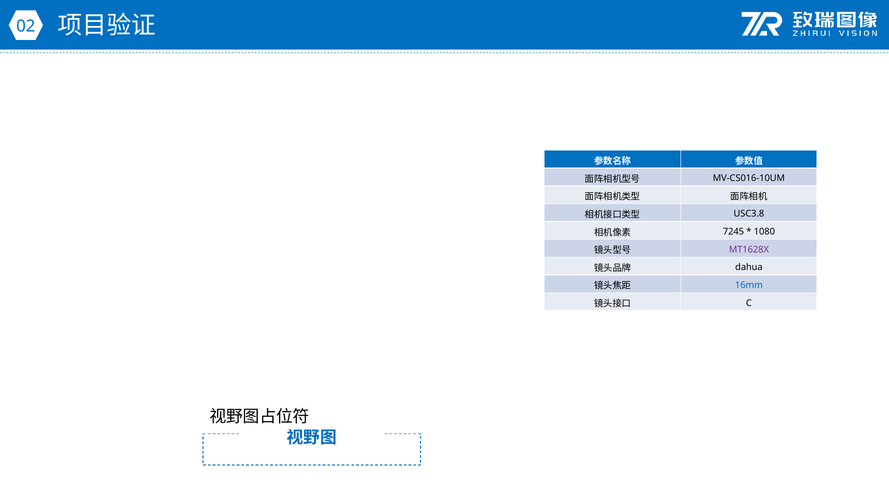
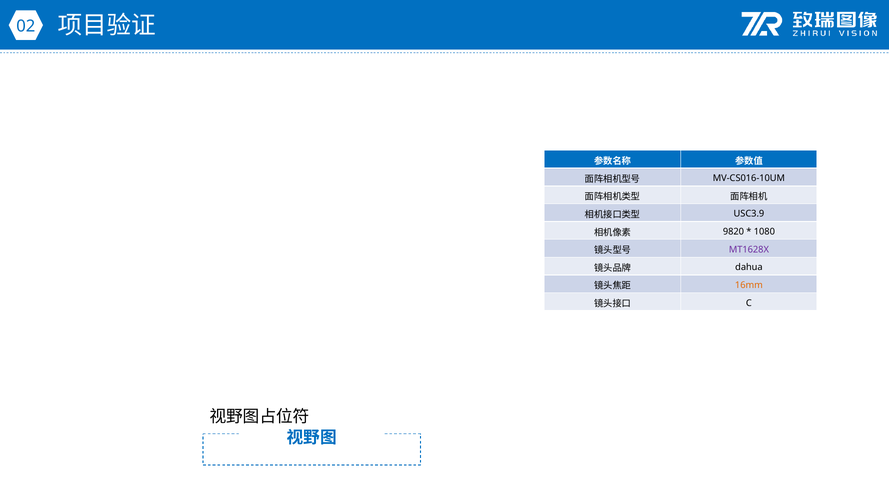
USC3.8: USC3.8 -> USC3.9
7245: 7245 -> 9820
16mm colour: blue -> orange
